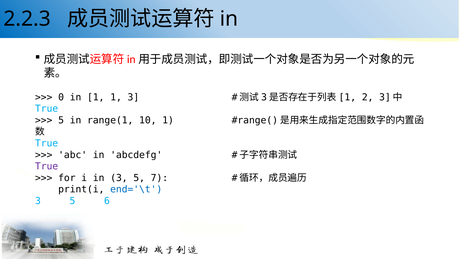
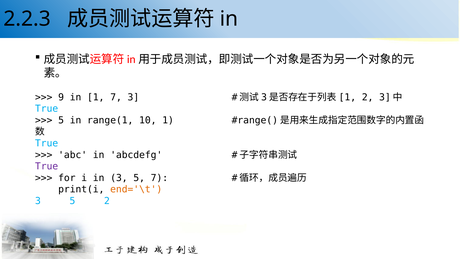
0: 0 -> 9
1 1: 1 -> 7
end='\t colour: blue -> orange
5 6: 6 -> 2
